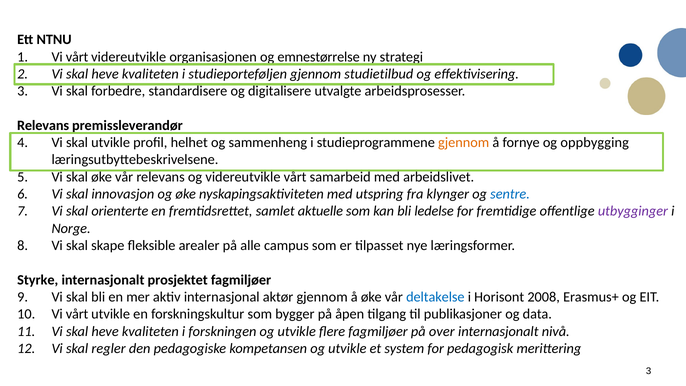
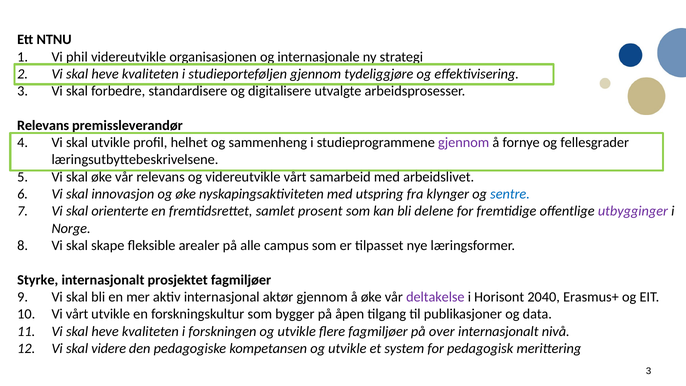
vårt at (77, 57): vårt -> phil
emnestørrelse: emnestørrelse -> internasjonale
studietilbud: studietilbud -> tydeliggjøre
gjennom at (464, 143) colour: orange -> purple
oppbygging: oppbygging -> fellesgrader
aktuelle: aktuelle -> prosent
ledelse: ledelse -> delene
deltakelse colour: blue -> purple
2008: 2008 -> 2040
regler: regler -> videre
